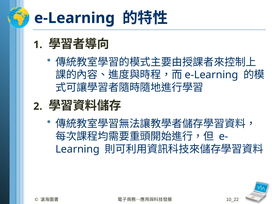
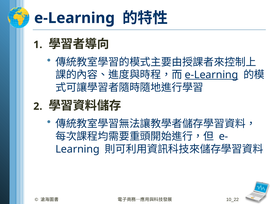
e-Learning at (211, 75) underline: none -> present
